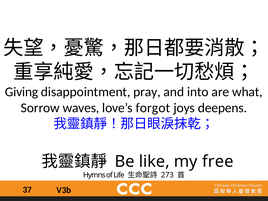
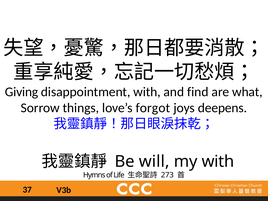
disappointment pray: pray -> with
into: into -> find
waves: waves -> things
like: like -> will
my free: free -> with
